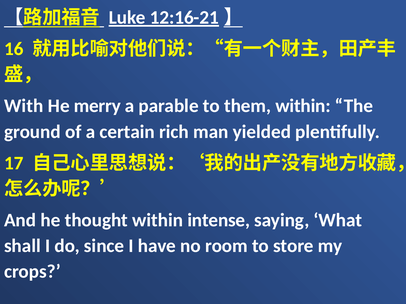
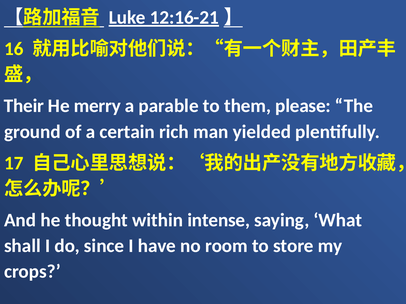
With: With -> Their
them within: within -> please
